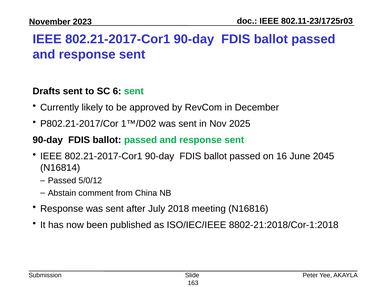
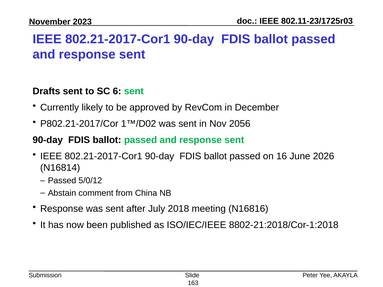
2025: 2025 -> 2056
2045: 2045 -> 2026
